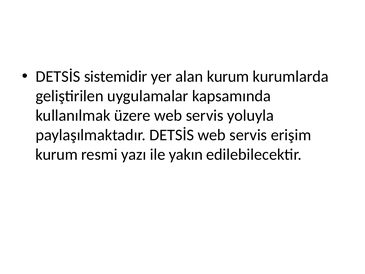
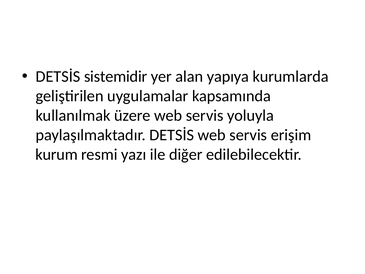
alan kurum: kurum -> yapıya
yakın: yakın -> diğer
